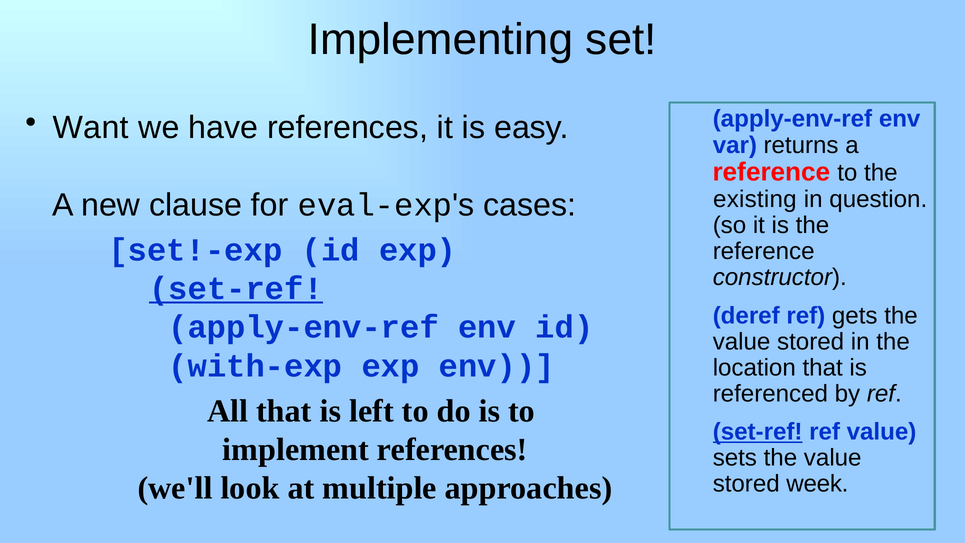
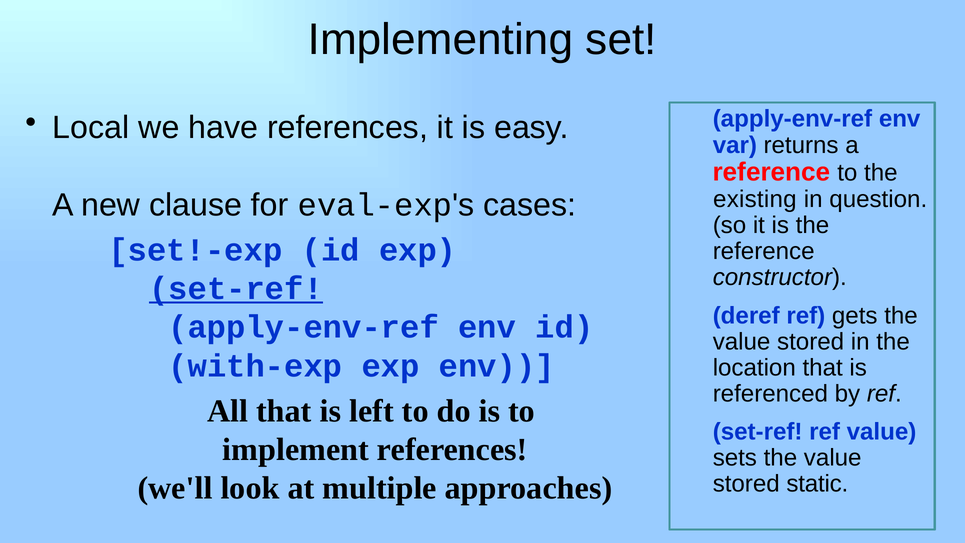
Want: Want -> Local
set-ref at (758, 432) underline: present -> none
week: week -> static
